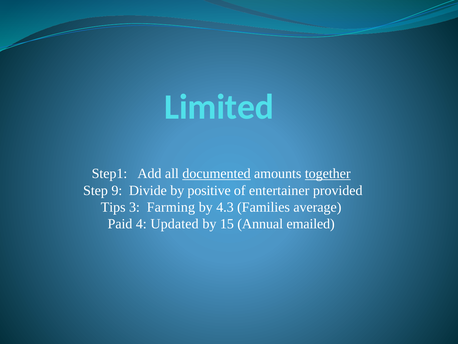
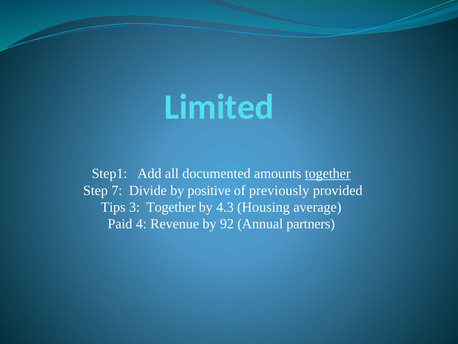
documented underline: present -> none
9: 9 -> 7
entertainer: entertainer -> previously
3 Farming: Farming -> Together
Families: Families -> Housing
Updated: Updated -> Revenue
15: 15 -> 92
emailed: emailed -> partners
